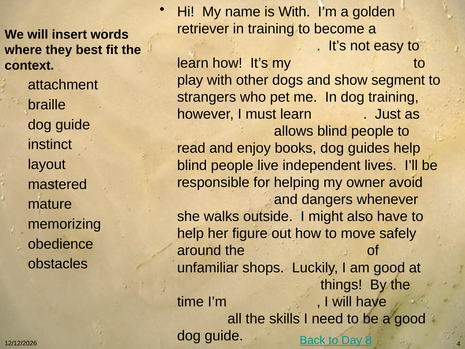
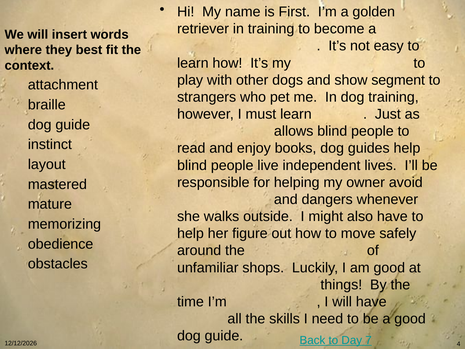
is With: With -> First
8: 8 -> 7
